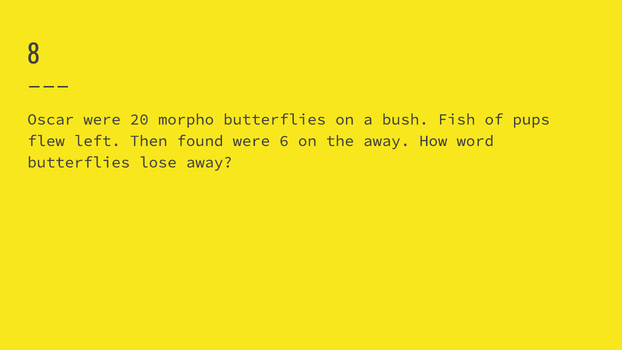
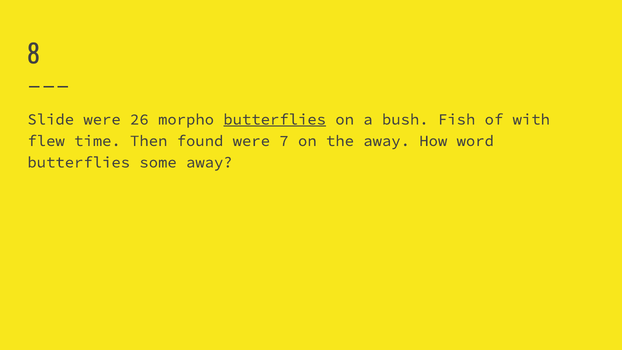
Oscar: Oscar -> Slide
20: 20 -> 26
butterflies at (275, 119) underline: none -> present
pups: pups -> with
left: left -> time
6: 6 -> 7
lose: lose -> some
